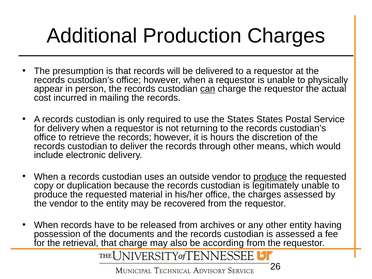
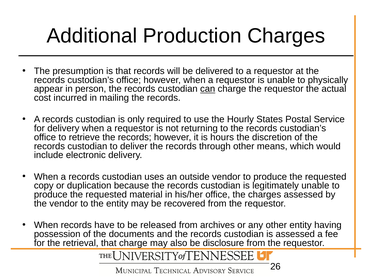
the States: States -> Hourly
produce at (270, 177) underline: present -> none
according: according -> disclosure
